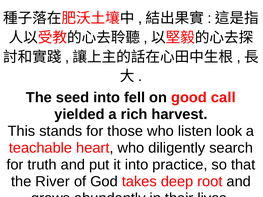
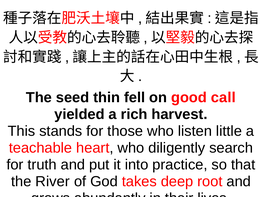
seed into: into -> thin
look: look -> little
